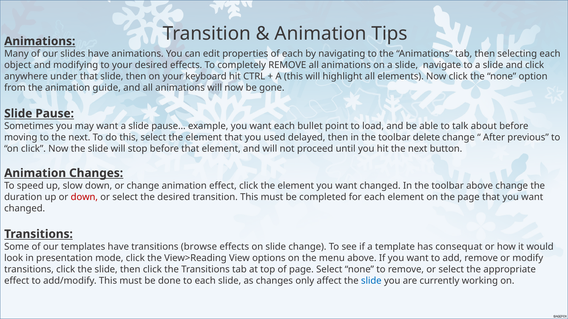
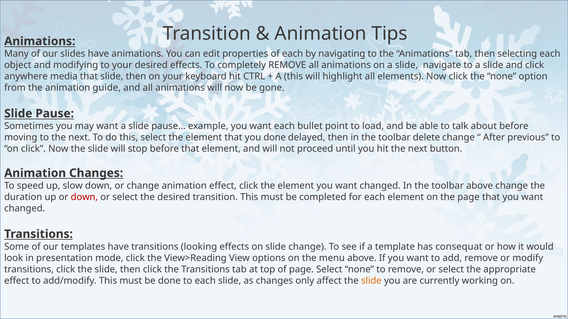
under: under -> media
you used: used -> done
browse: browse -> looking
slide at (371, 281) colour: blue -> orange
